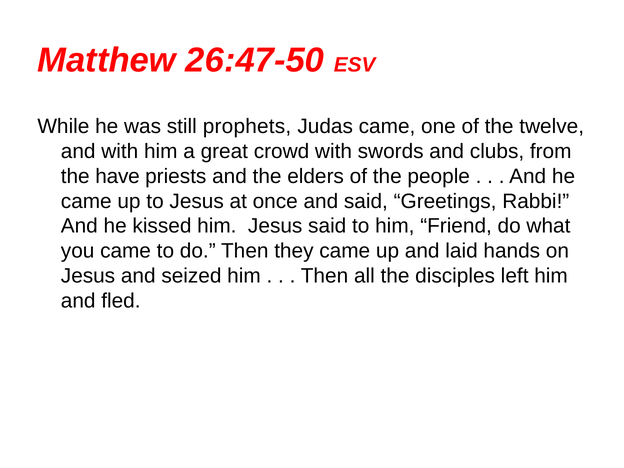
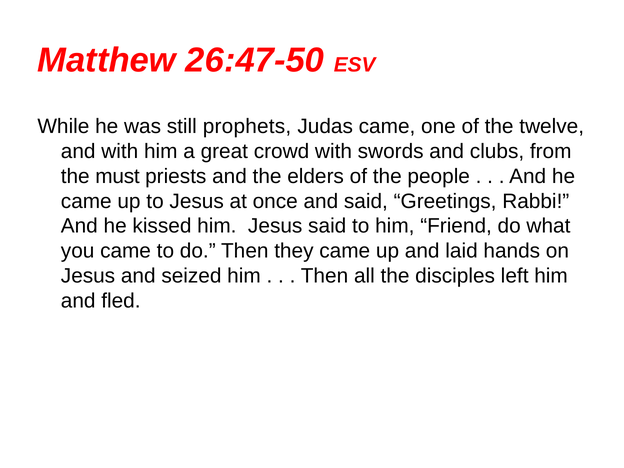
have: have -> must
